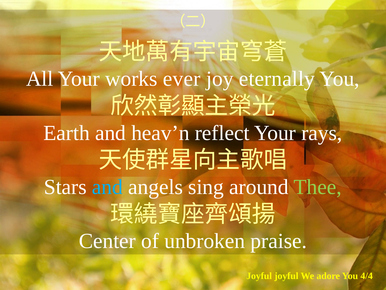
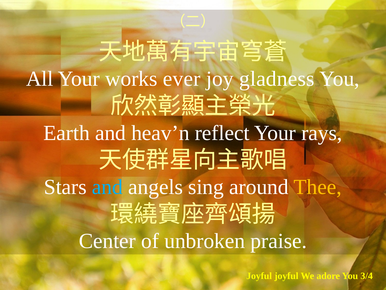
eternally: eternally -> gladness
Thee colour: light green -> yellow
4/4: 4/4 -> 3/4
